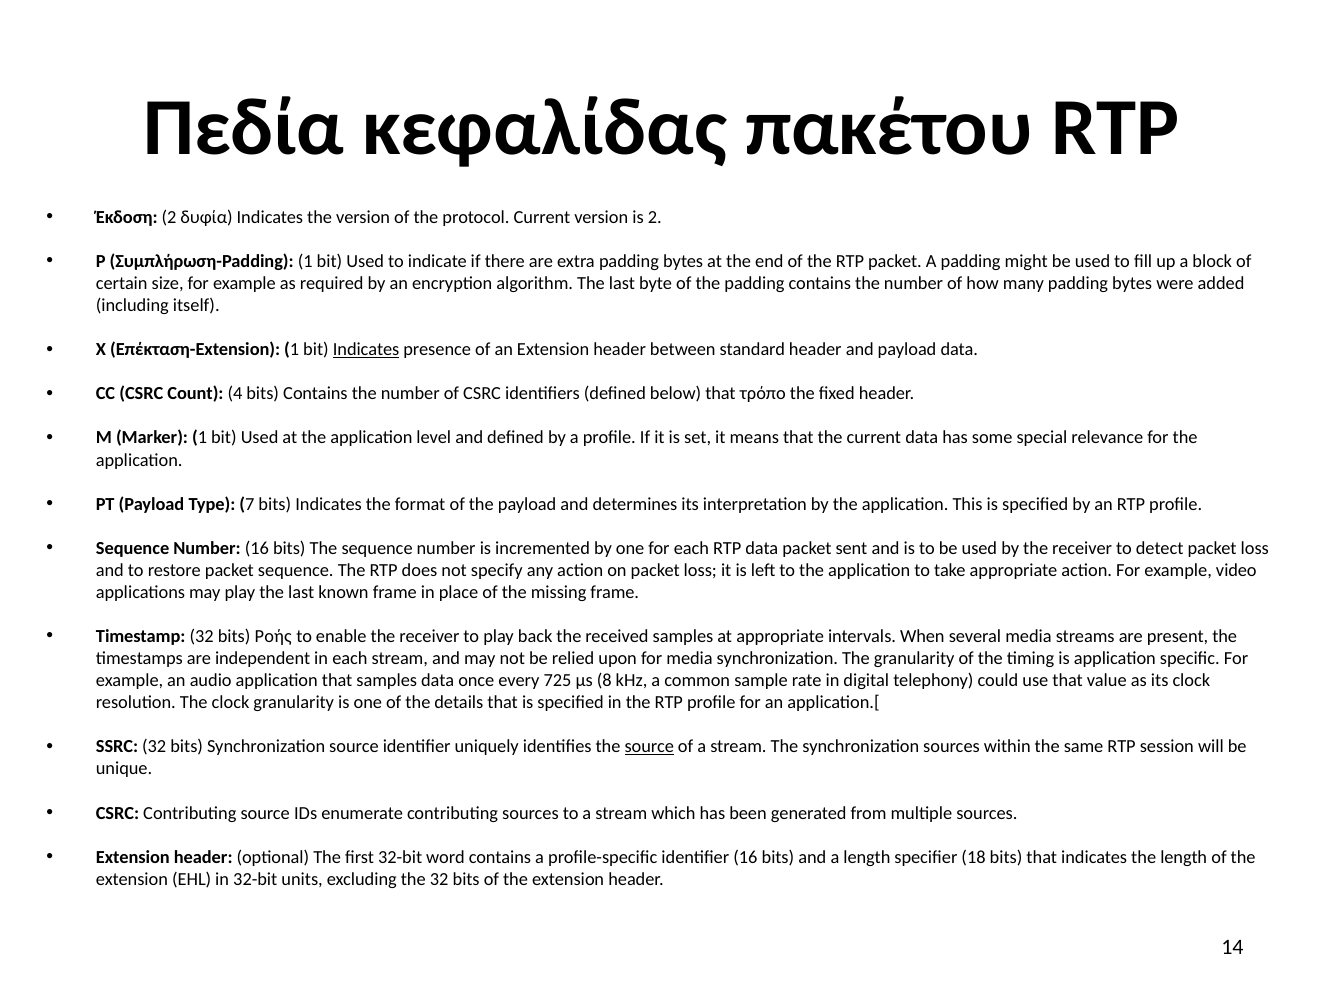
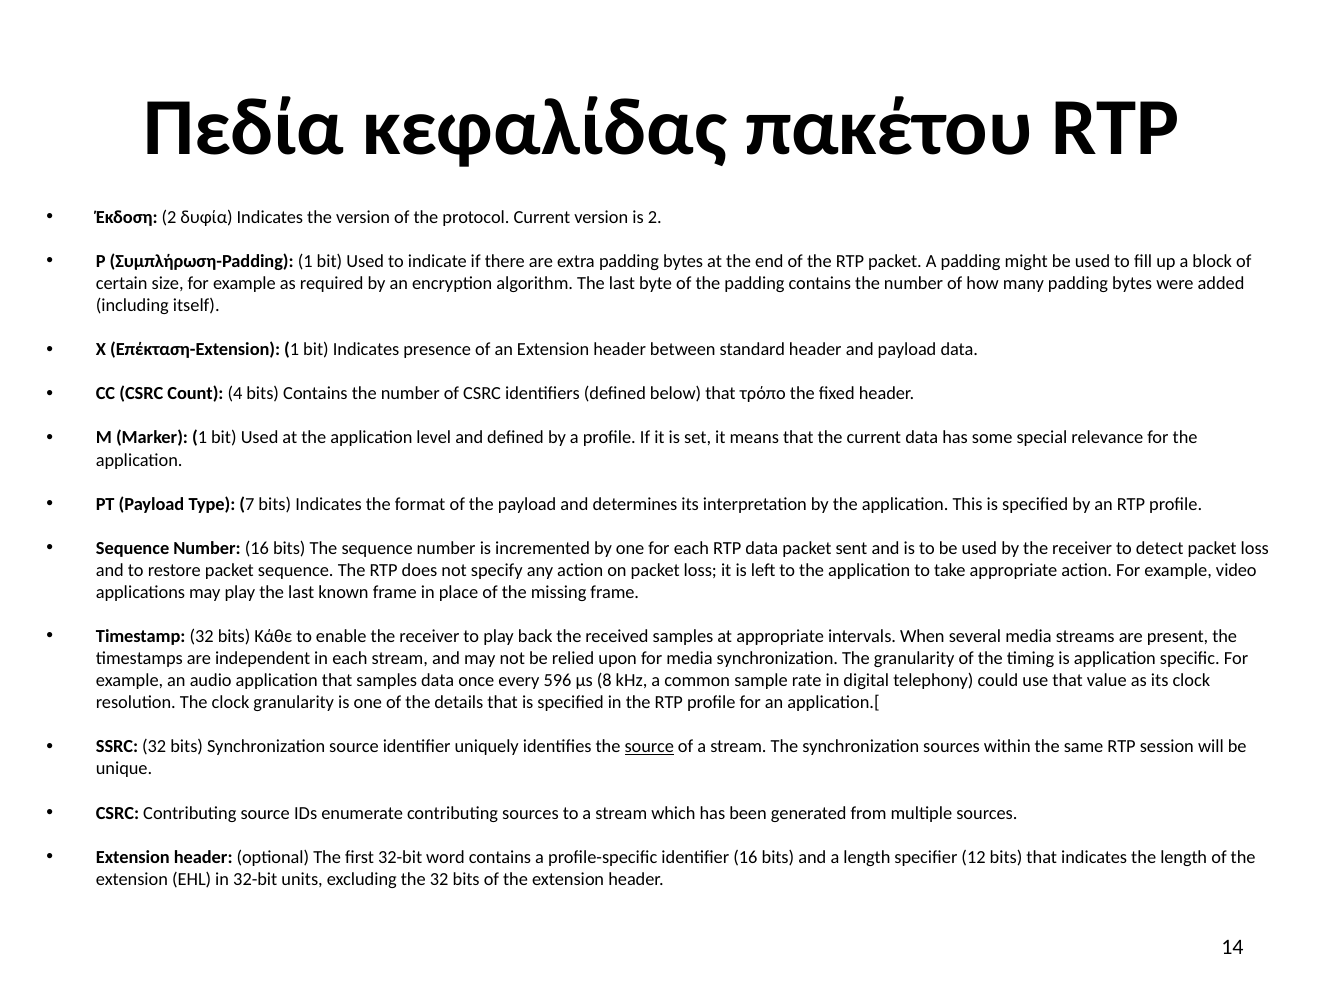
Indicates at (366, 350) underline: present -> none
Ροής: Ροής -> Κάθε
725: 725 -> 596
18: 18 -> 12
